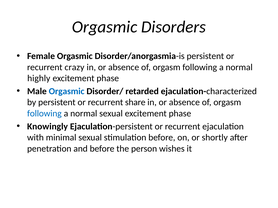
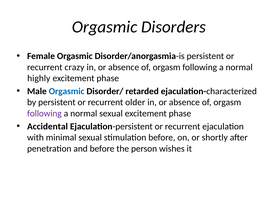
share: share -> older
following at (44, 114) colour: blue -> purple
Knowingly: Knowingly -> Accidental
